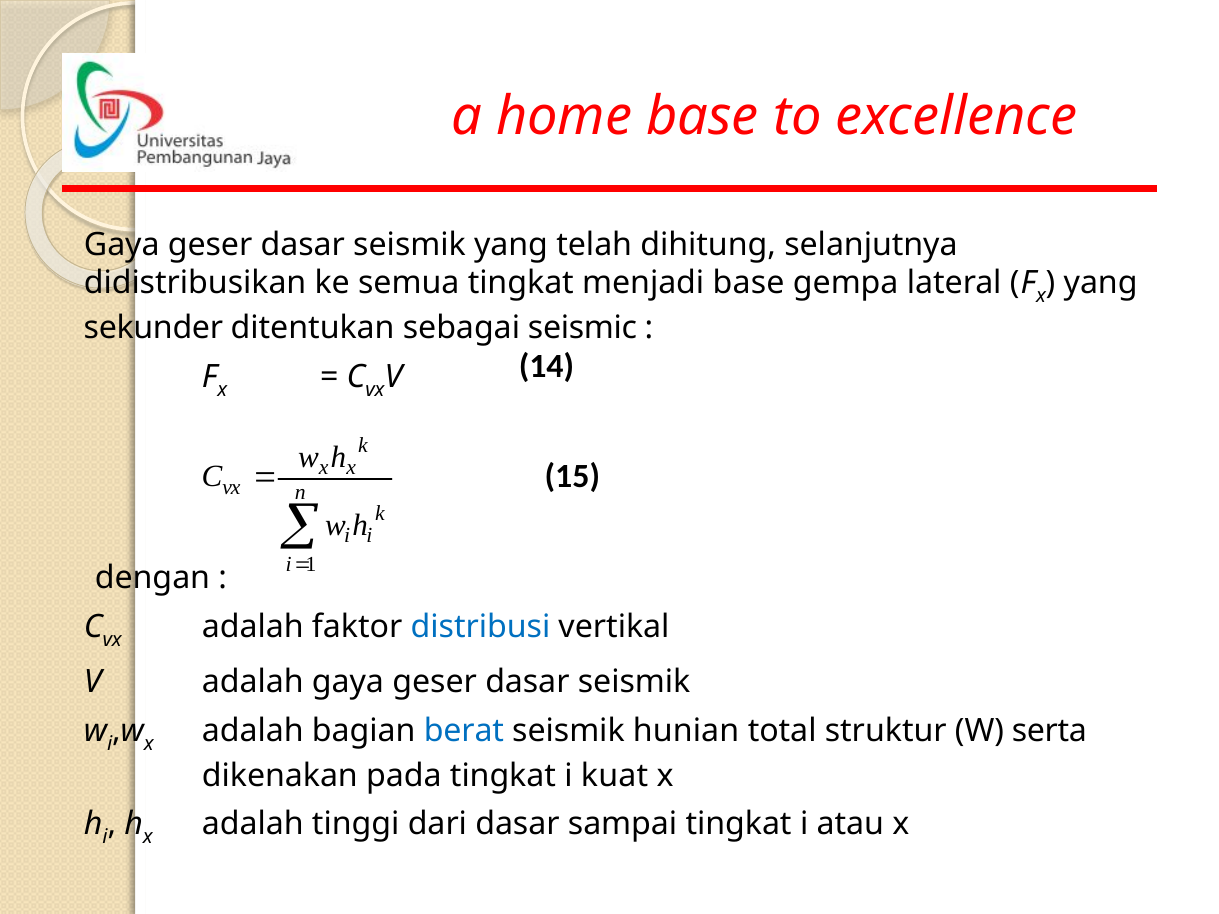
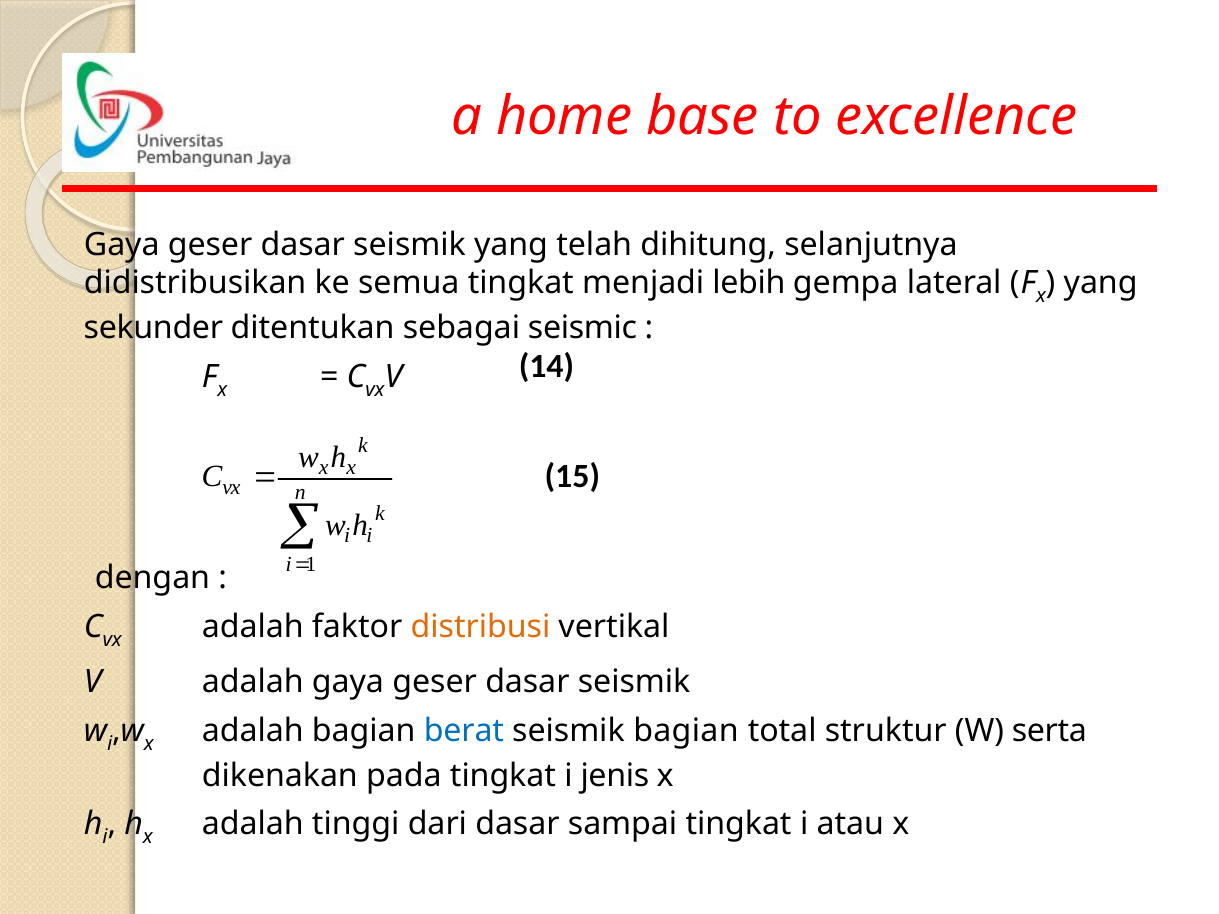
menjadi base: base -> lebih
distribusi colour: blue -> orange
seismik hunian: hunian -> bagian
kuat: kuat -> jenis
